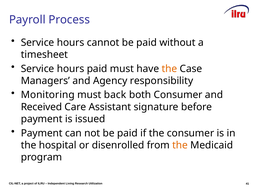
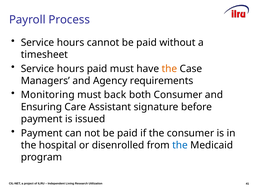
responsibility: responsibility -> requirements
Received: Received -> Ensuring
the at (180, 145) colour: orange -> blue
